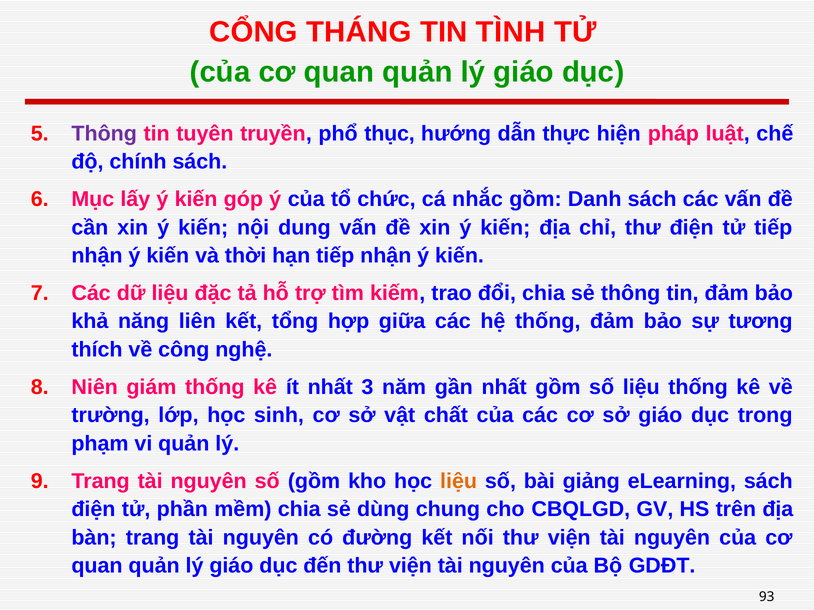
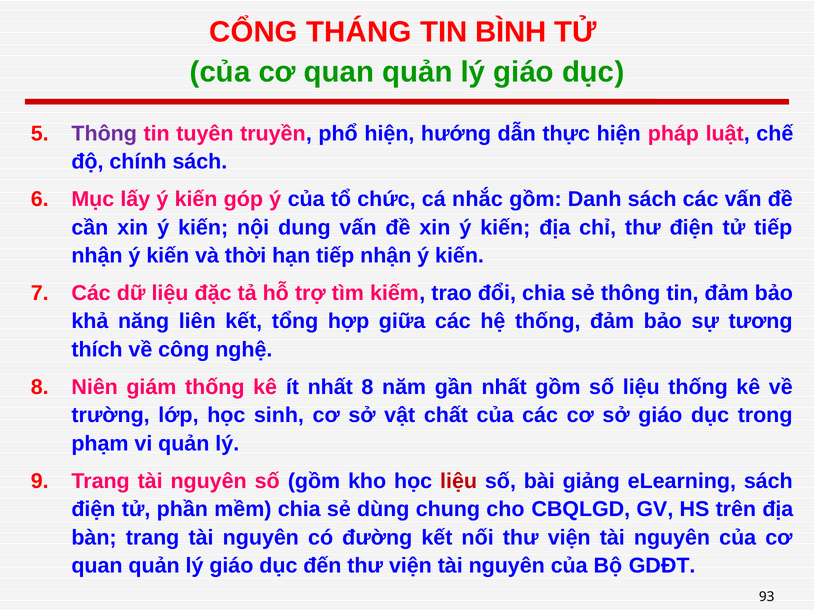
TÌNH: TÌNH -> BÌNH
phổ thục: thục -> hiện
nhất 3: 3 -> 8
liệu at (459, 481) colour: orange -> red
